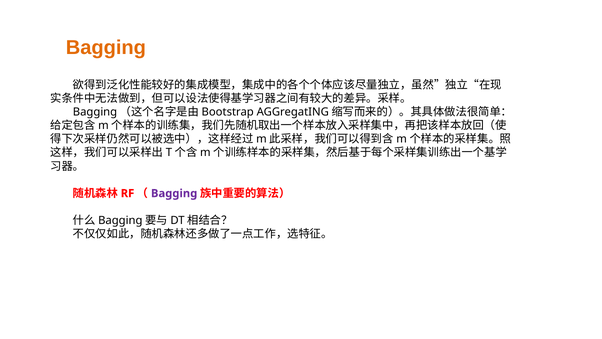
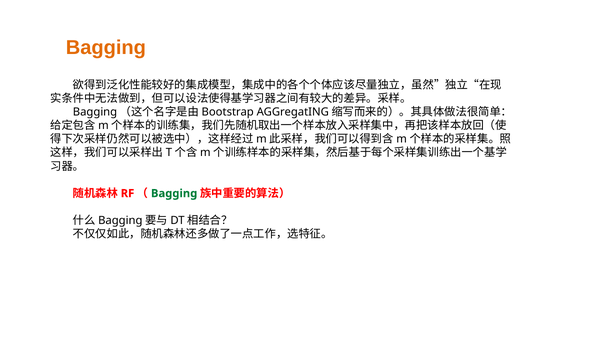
Bagging at (174, 193) colour: purple -> green
